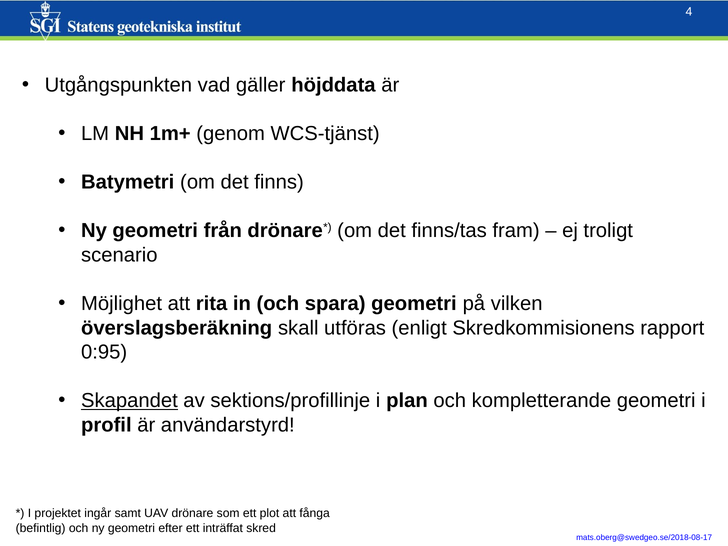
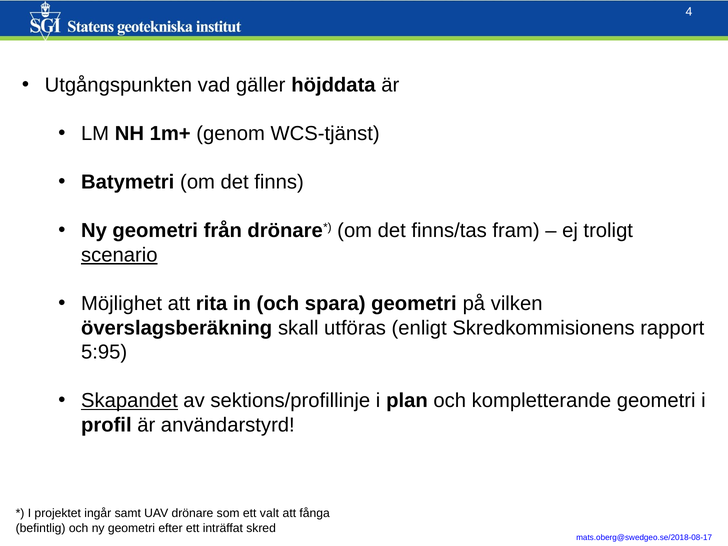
scenario underline: none -> present
0:95: 0:95 -> 5:95
plot: plot -> valt
